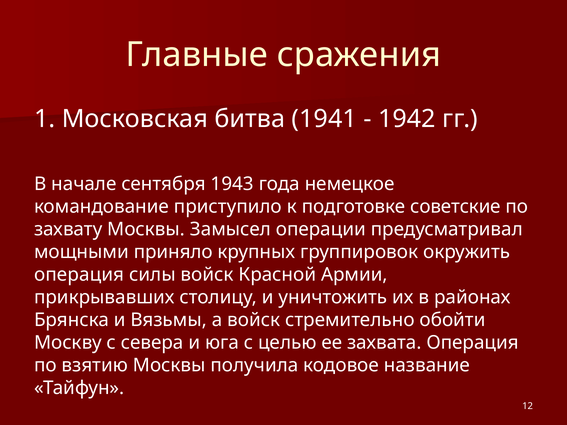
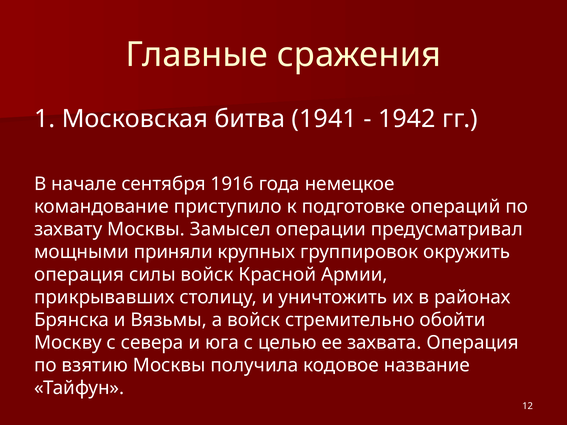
1943: 1943 -> 1916
советские: советские -> операций
приняло: приняло -> приняли
